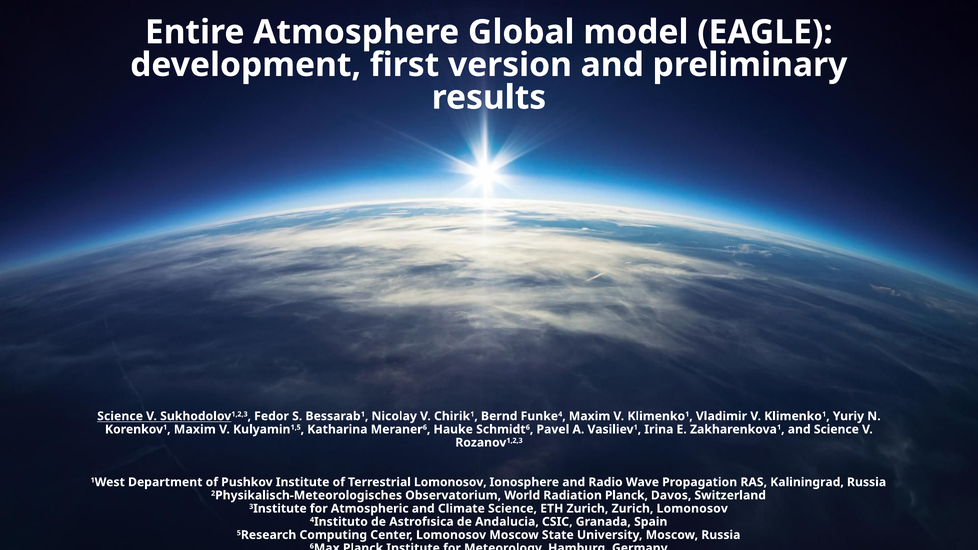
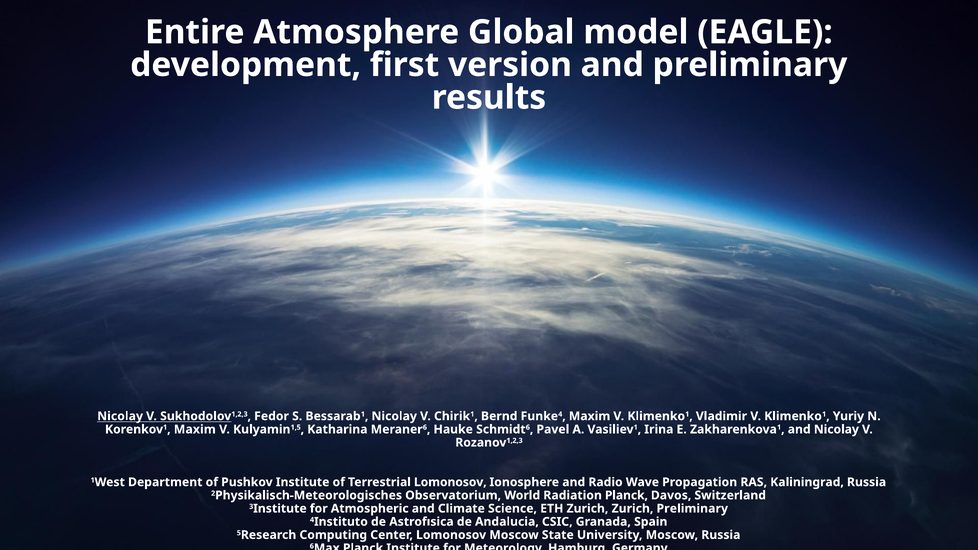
Science at (120, 416): Science -> Nicolay
and Science: Science -> Nicolay
Zurich Lomonosov: Lomonosov -> Preliminary
